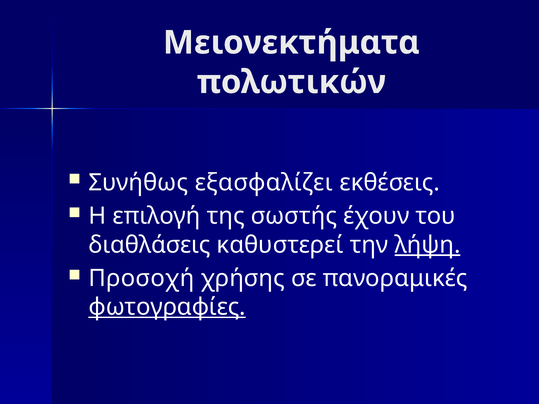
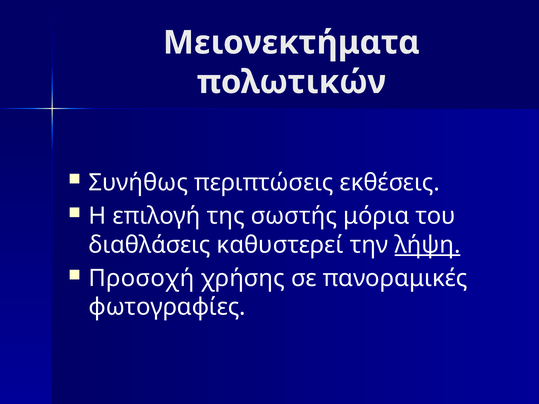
εξασφαλίζει: εξασφαλίζει -> περιπτώσεις
έχουν: έχουν -> μόρια
φωτογραφίες underline: present -> none
